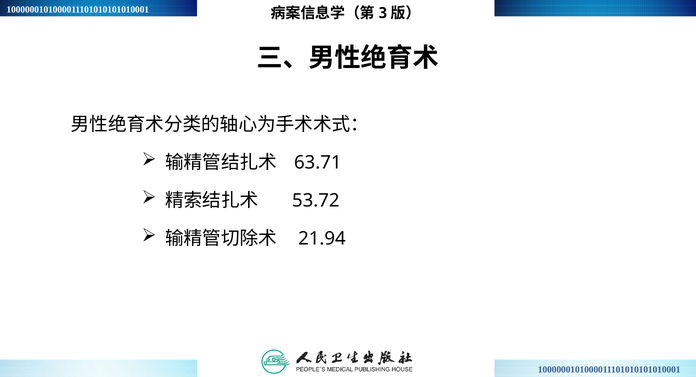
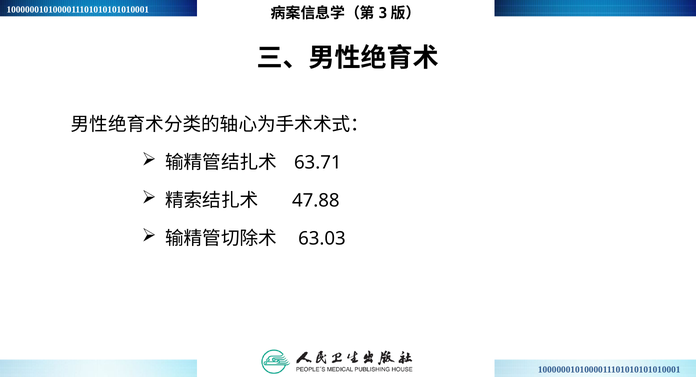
53.72: 53.72 -> 47.88
21.94: 21.94 -> 63.03
